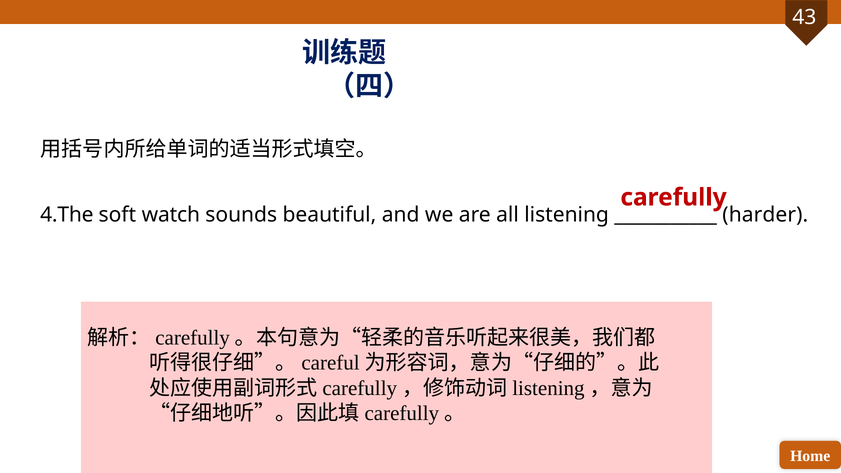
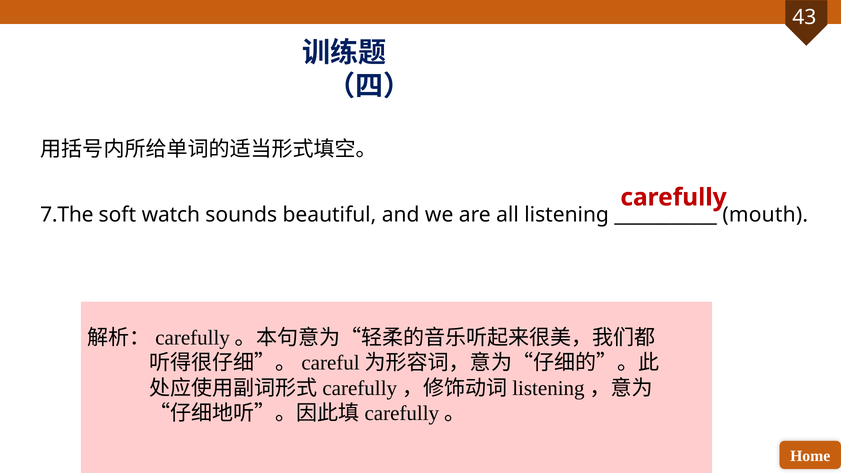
4.The: 4.The -> 7.The
harder: harder -> mouth
